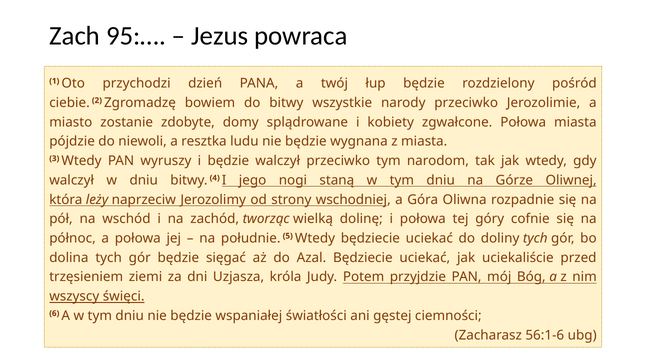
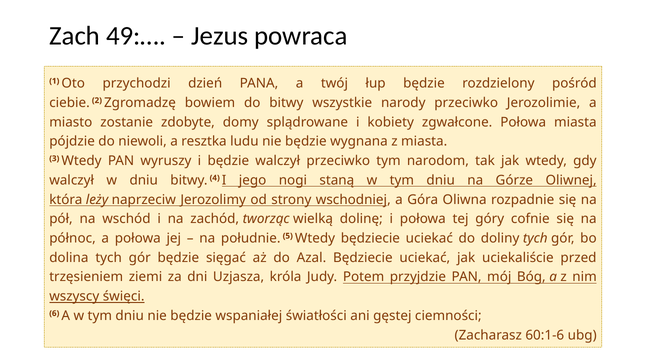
95:…: 95:… -> 49:…
56:1-6: 56:1-6 -> 60:1-6
